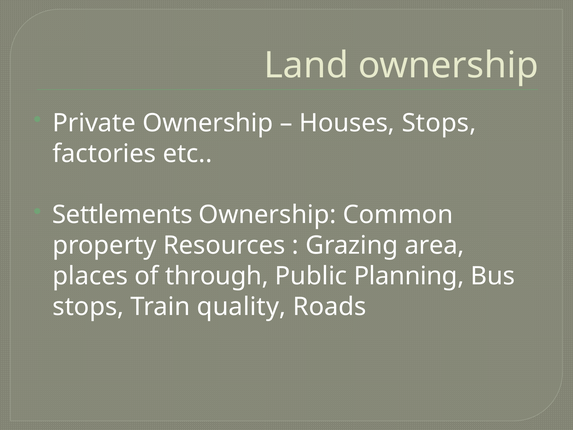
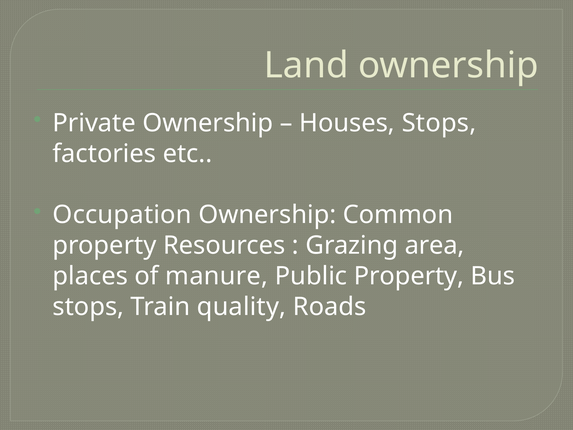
Settlements: Settlements -> Occupation
through: through -> manure
Public Planning: Planning -> Property
